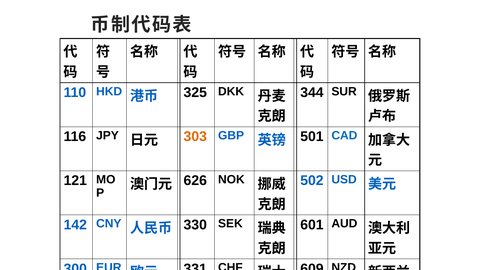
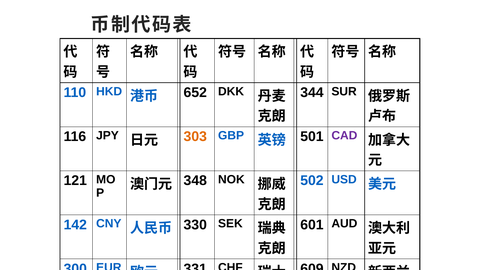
325: 325 -> 652
CAD colour: blue -> purple
626: 626 -> 348
